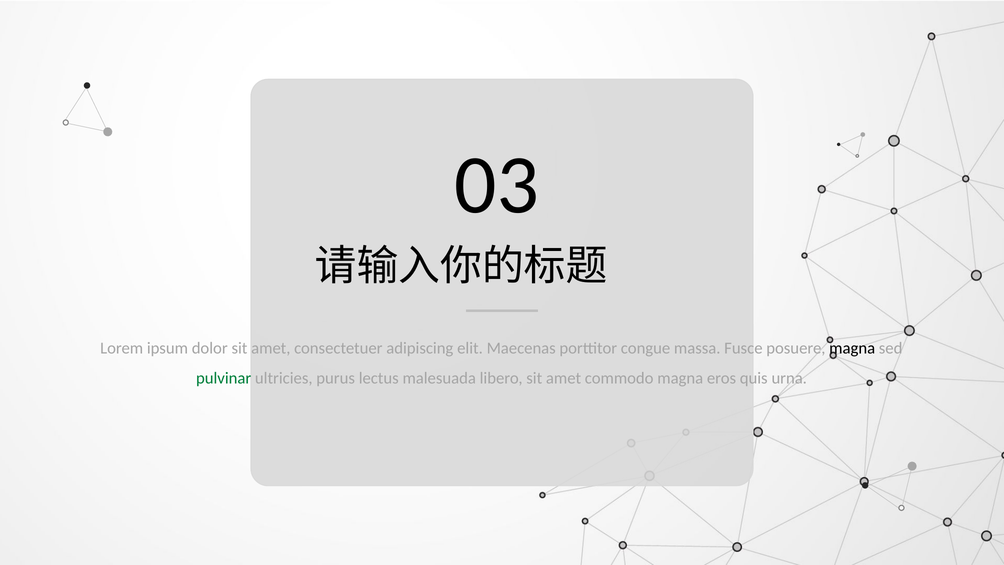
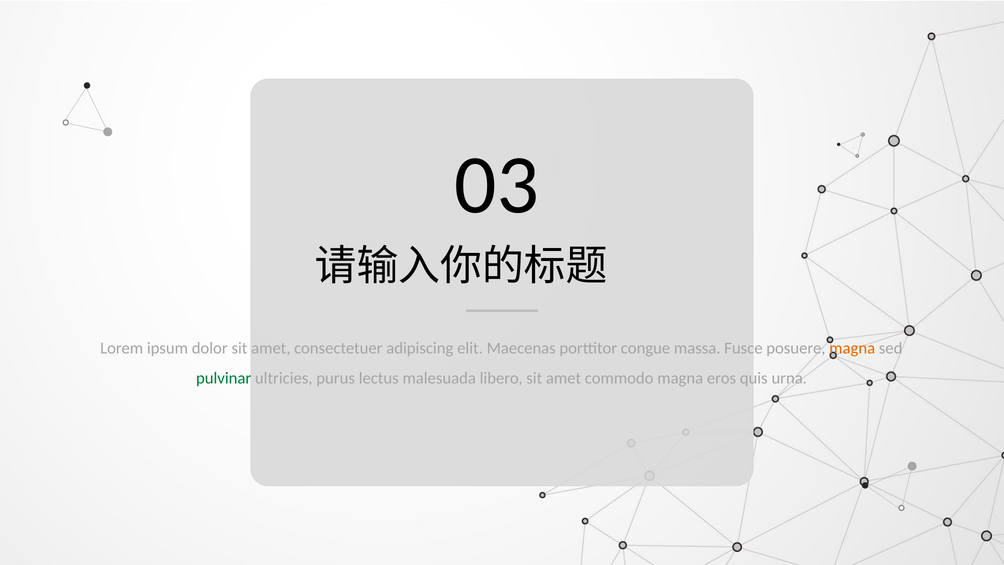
magna at (852, 348) colour: black -> orange
